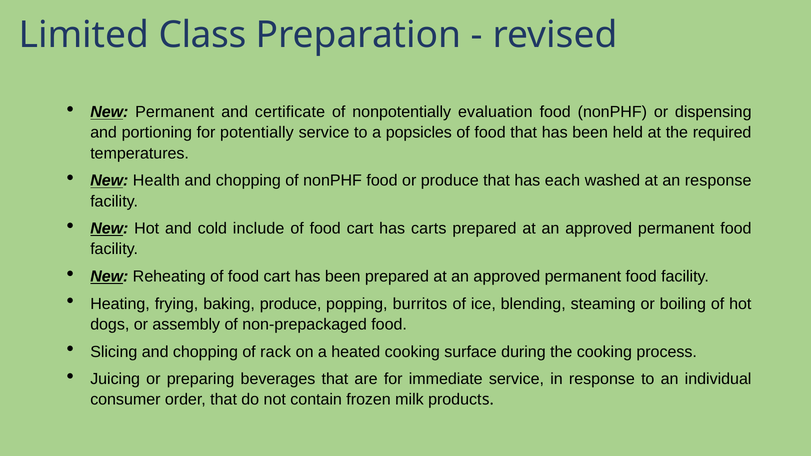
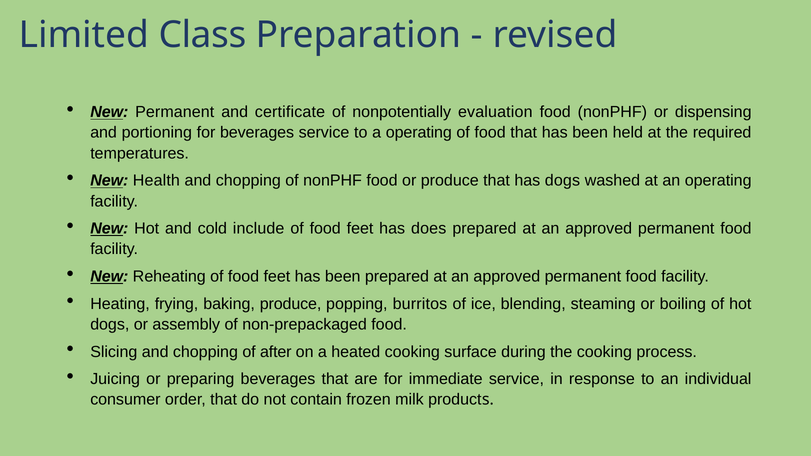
for potentially: potentially -> beverages
a popsicles: popsicles -> operating
has each: each -> dogs
an response: response -> operating
cart at (360, 229): cart -> feet
carts: carts -> does
Reheating of food cart: cart -> feet
rack: rack -> after
